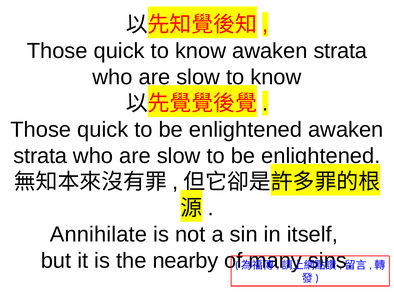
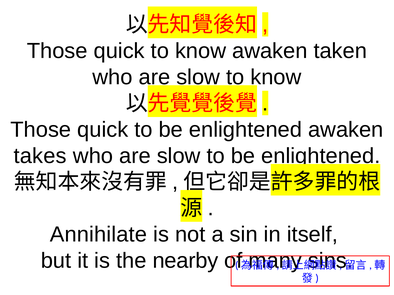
know awaken strata: strata -> taken
strata at (40, 156): strata -> takes
